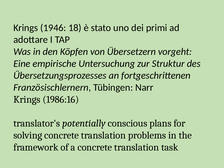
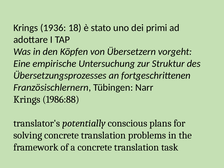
1946: 1946 -> 1936
1986:16: 1986:16 -> 1986:88
